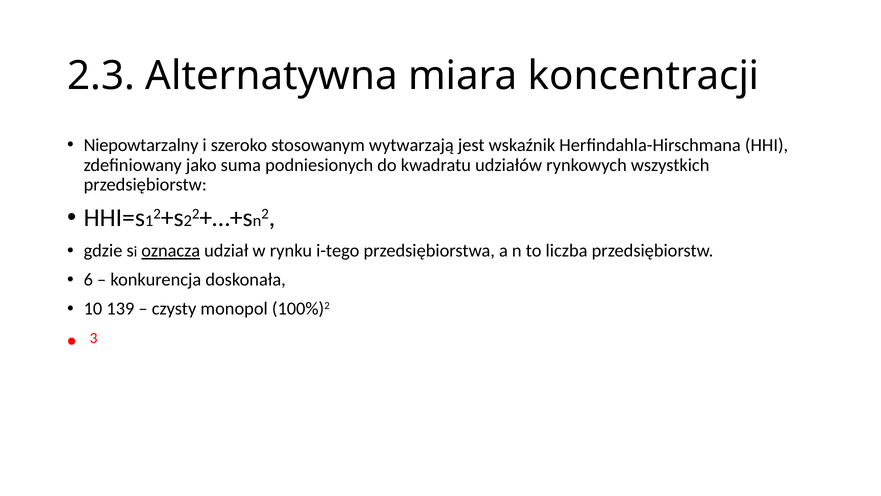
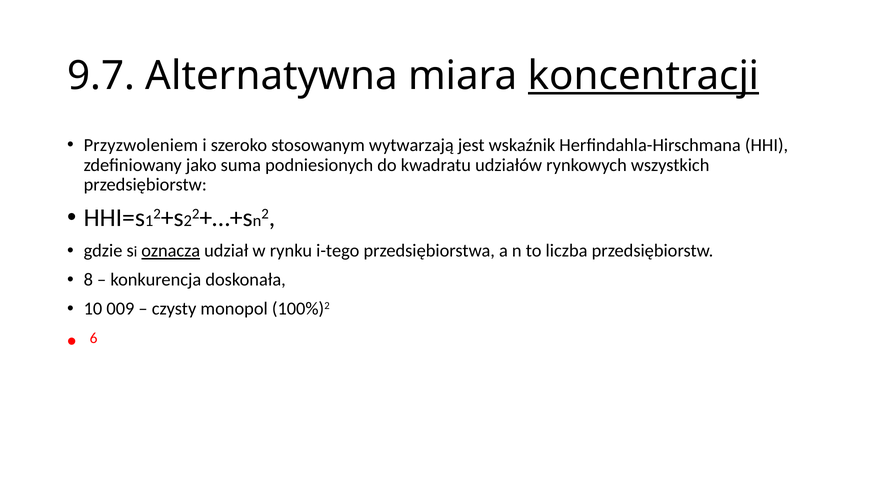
2.3: 2.3 -> 9.7
koncentracji underline: none -> present
Niepowtarzalny: Niepowtarzalny -> Przyzwoleniem
6: 6 -> 8
139: 139 -> 009
3: 3 -> 6
